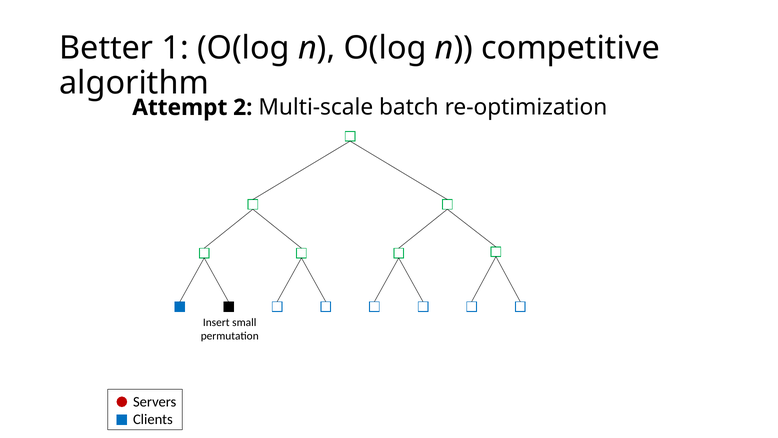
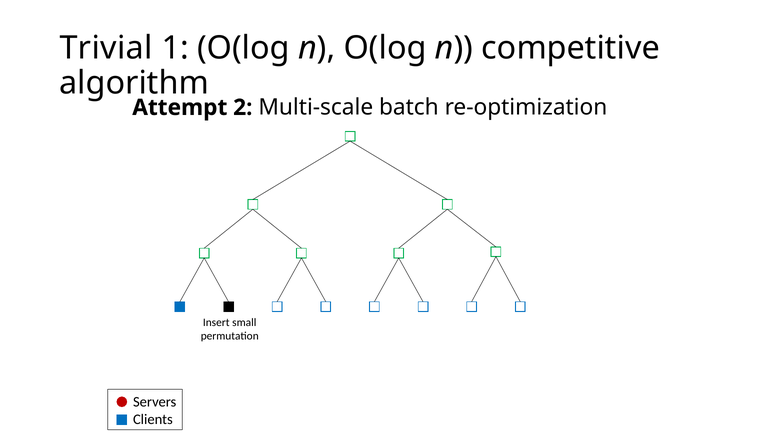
Better: Better -> Trivial
